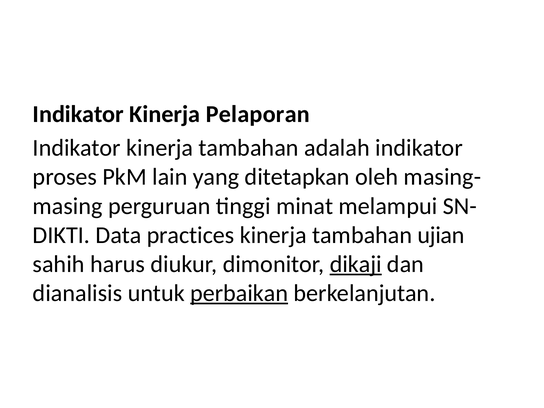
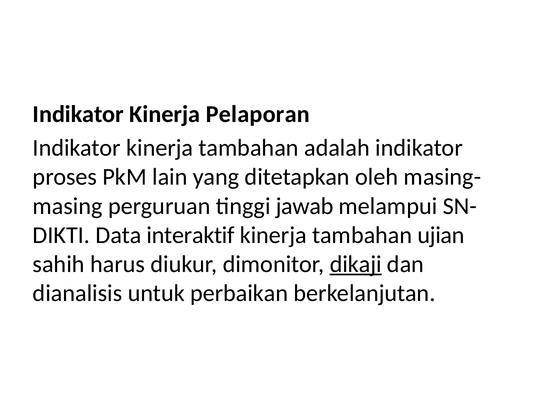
minat: minat -> jawab
practices: practices -> interaktif
perbaikan underline: present -> none
